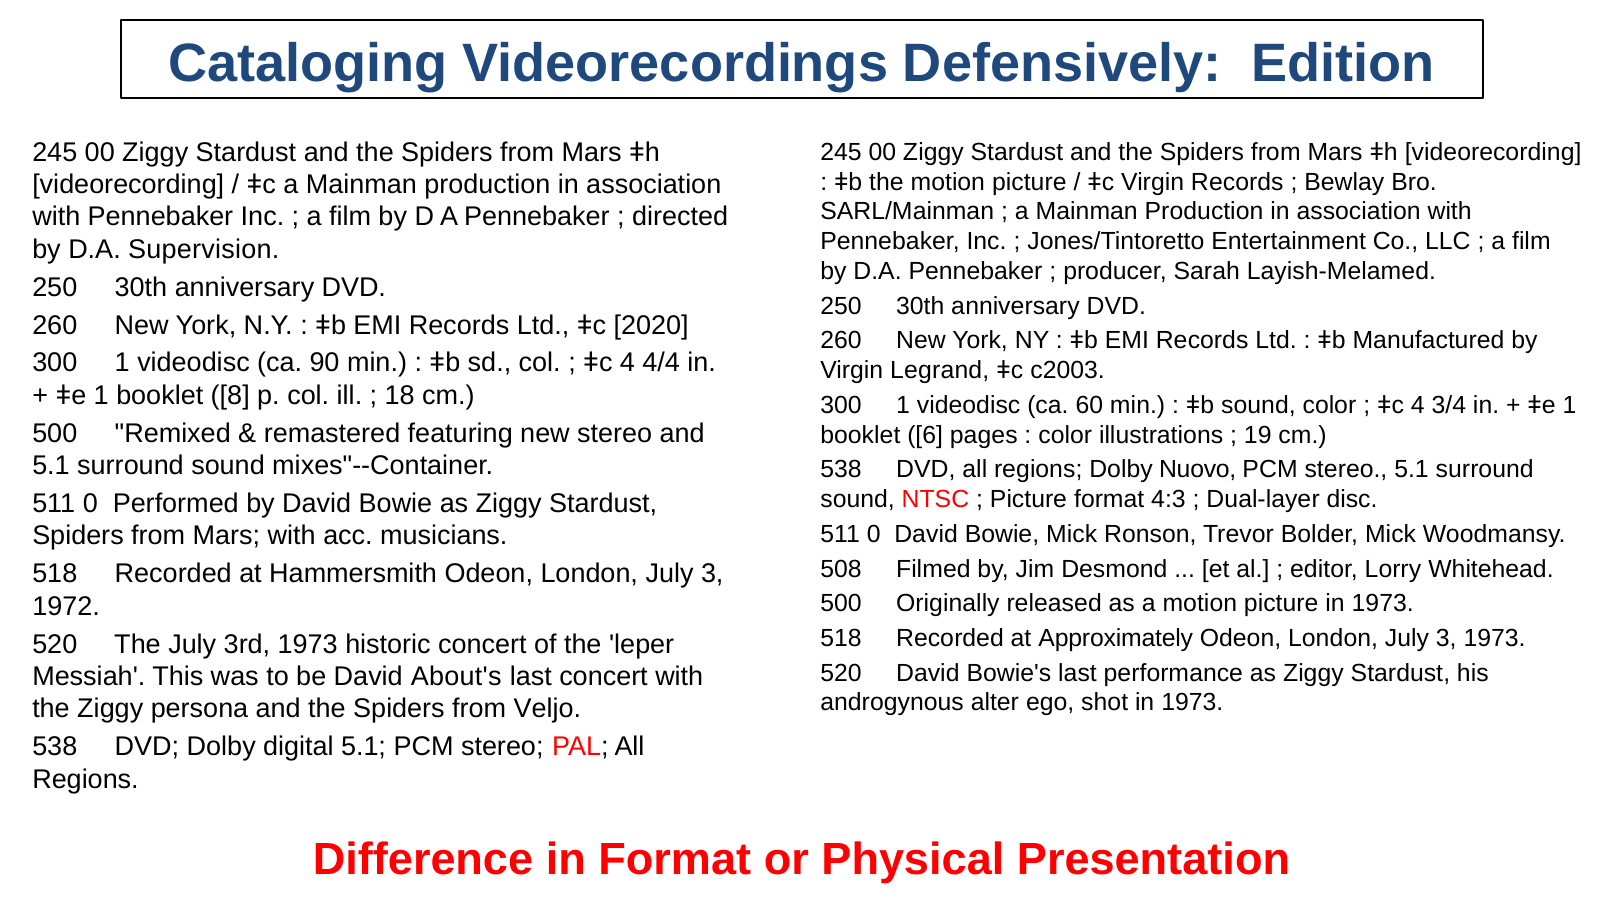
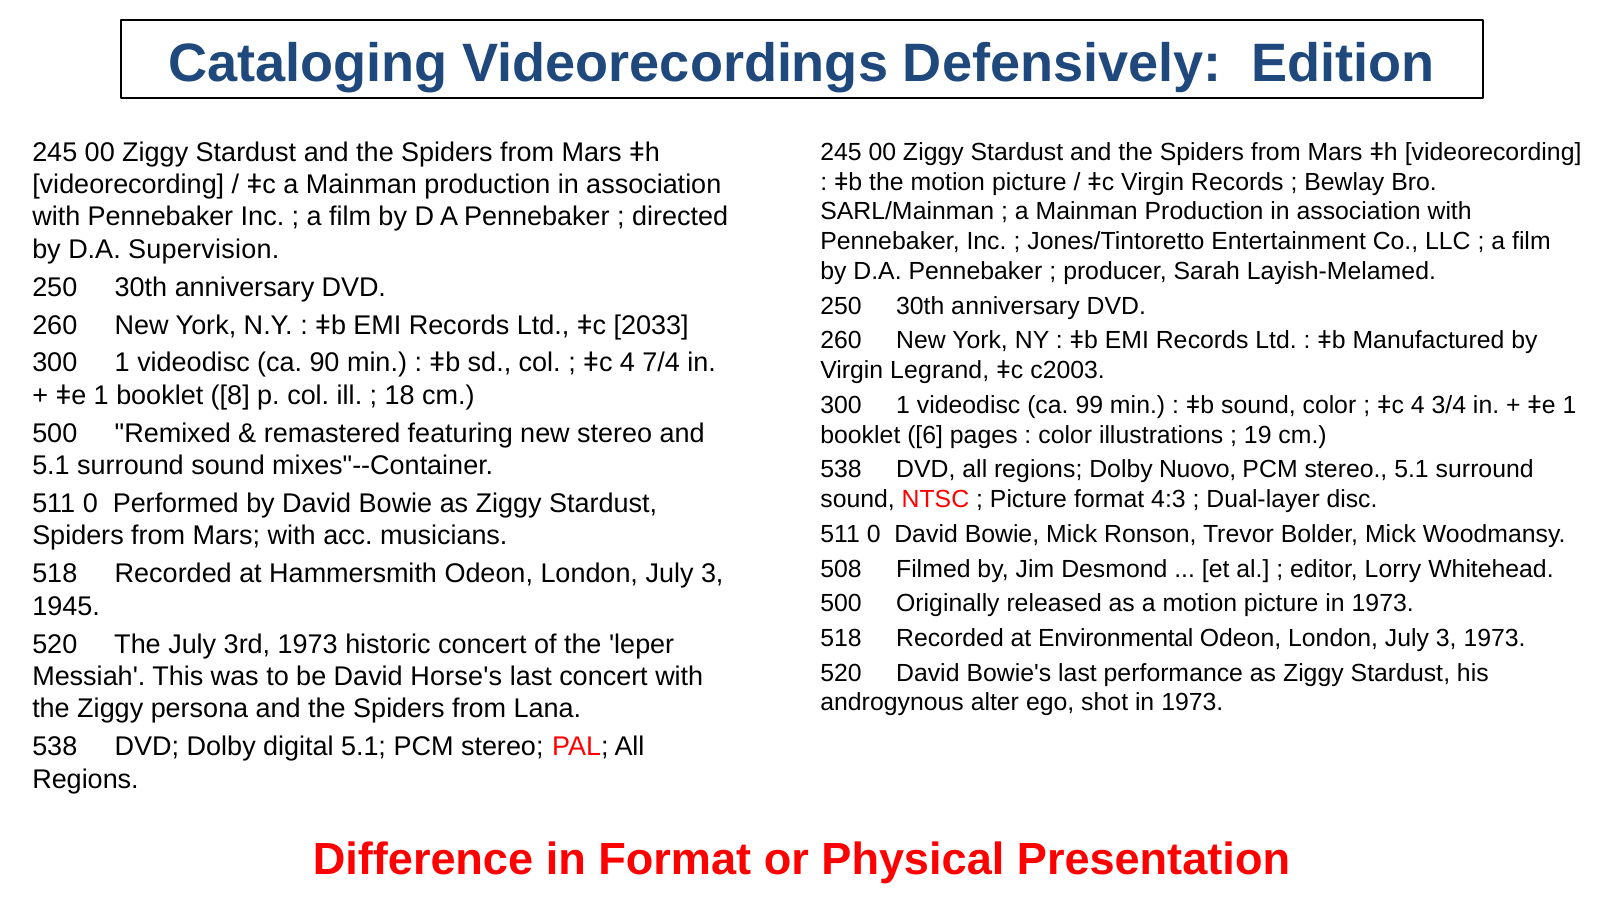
2020: 2020 -> 2033
4/4: 4/4 -> 7/4
60: 60 -> 99
1972: 1972 -> 1945
Approximately: Approximately -> Environmental
About's: About's -> Horse's
Veljo: Veljo -> Lana
